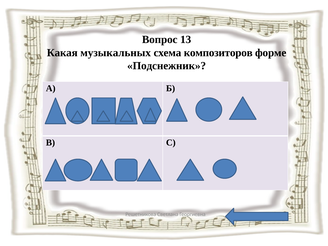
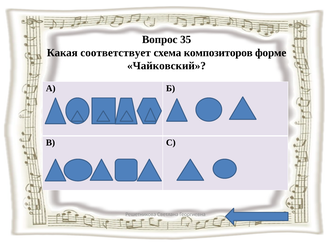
13: 13 -> 35
музыкальных: музыкальных -> соответствует
Подснежник: Подснежник -> Чайковский
